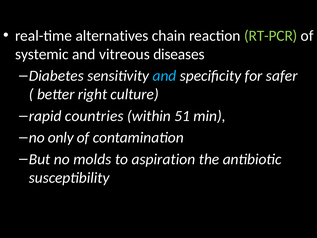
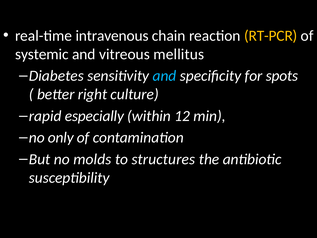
alternatives: alternatives -> intravenous
RT-PCR colour: light green -> yellow
diseases: diseases -> mellitus
safer: safer -> spots
countries: countries -> especially
51: 51 -> 12
aspiration: aspiration -> structures
